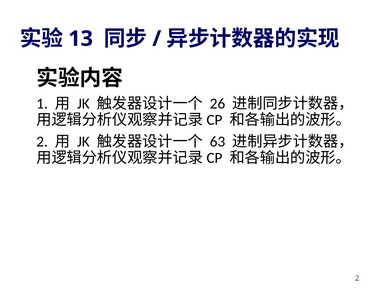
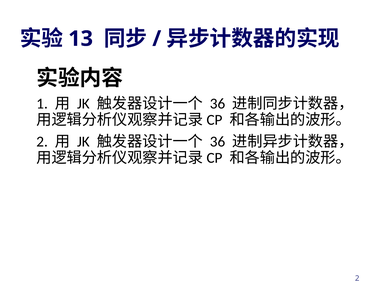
26 at (218, 104): 26 -> 36
63 at (218, 142): 63 -> 36
